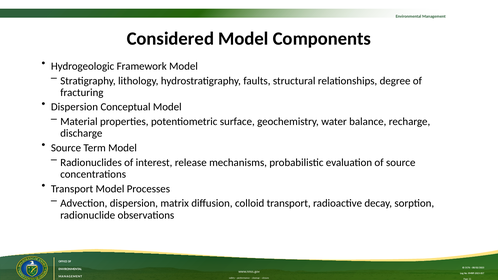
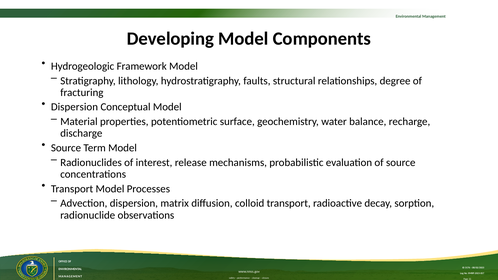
Considered: Considered -> Developing
